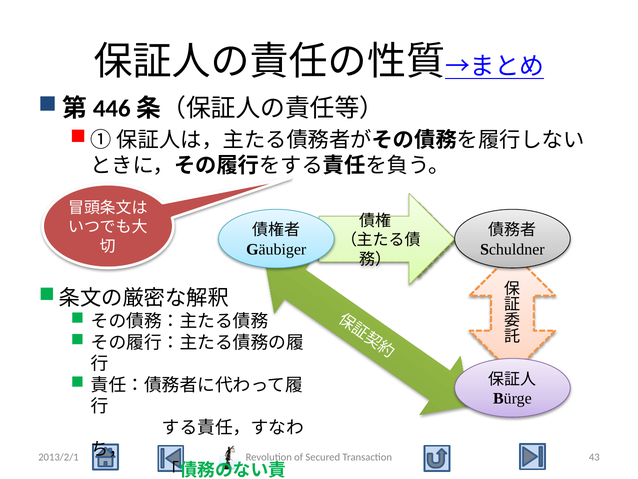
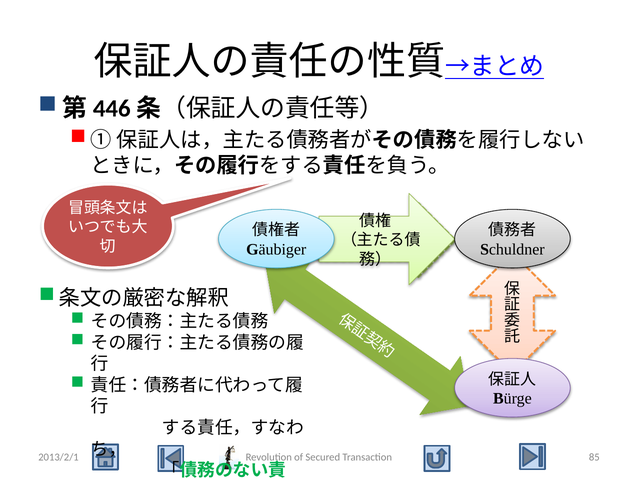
43: 43 -> 85
